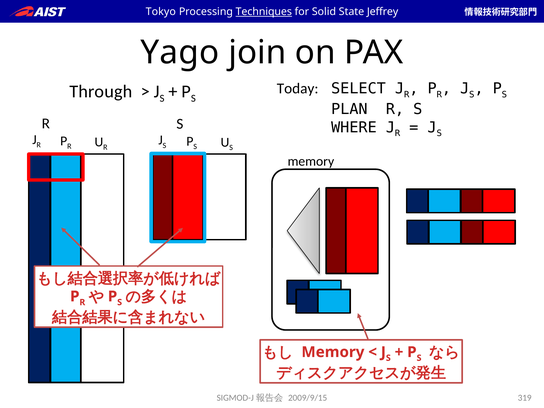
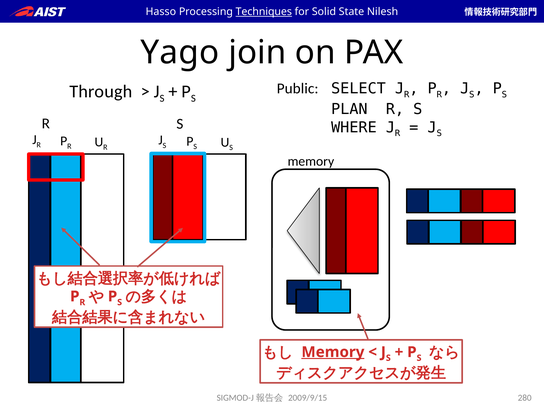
Tokyo: Tokyo -> Hasso
Jeffrey: Jeffrey -> Nilesh
Today: Today -> Public
Memory at (333, 352) underline: none -> present
319: 319 -> 280
